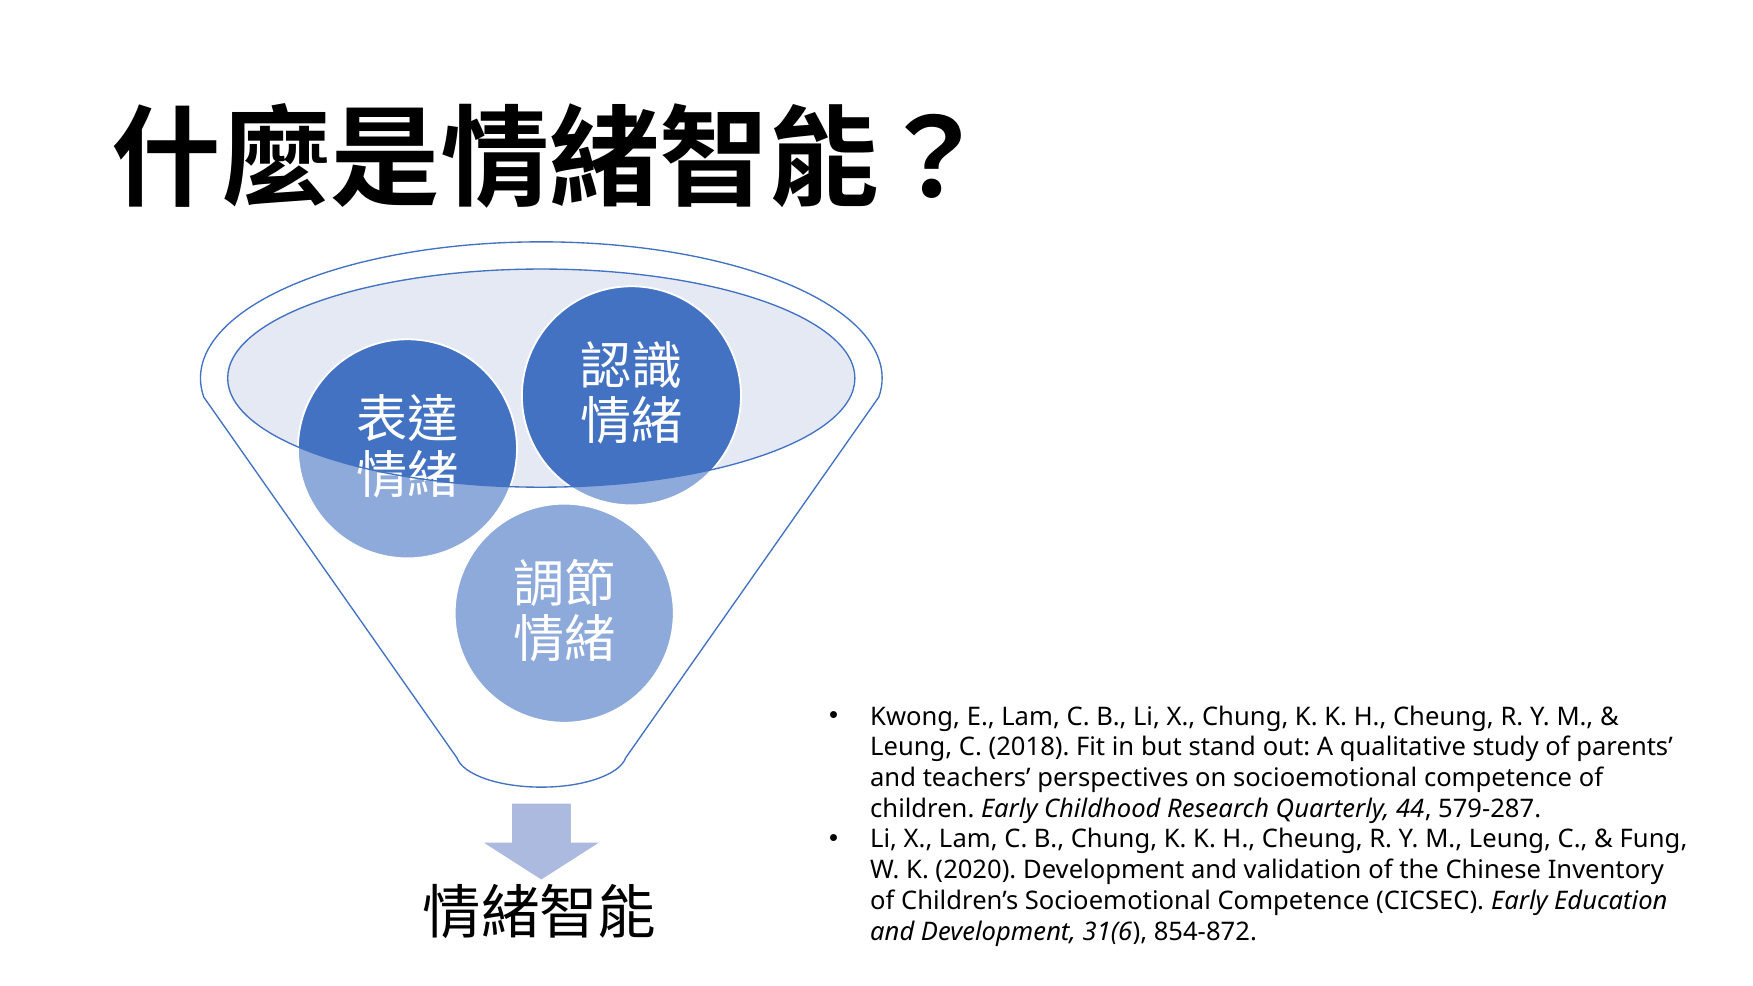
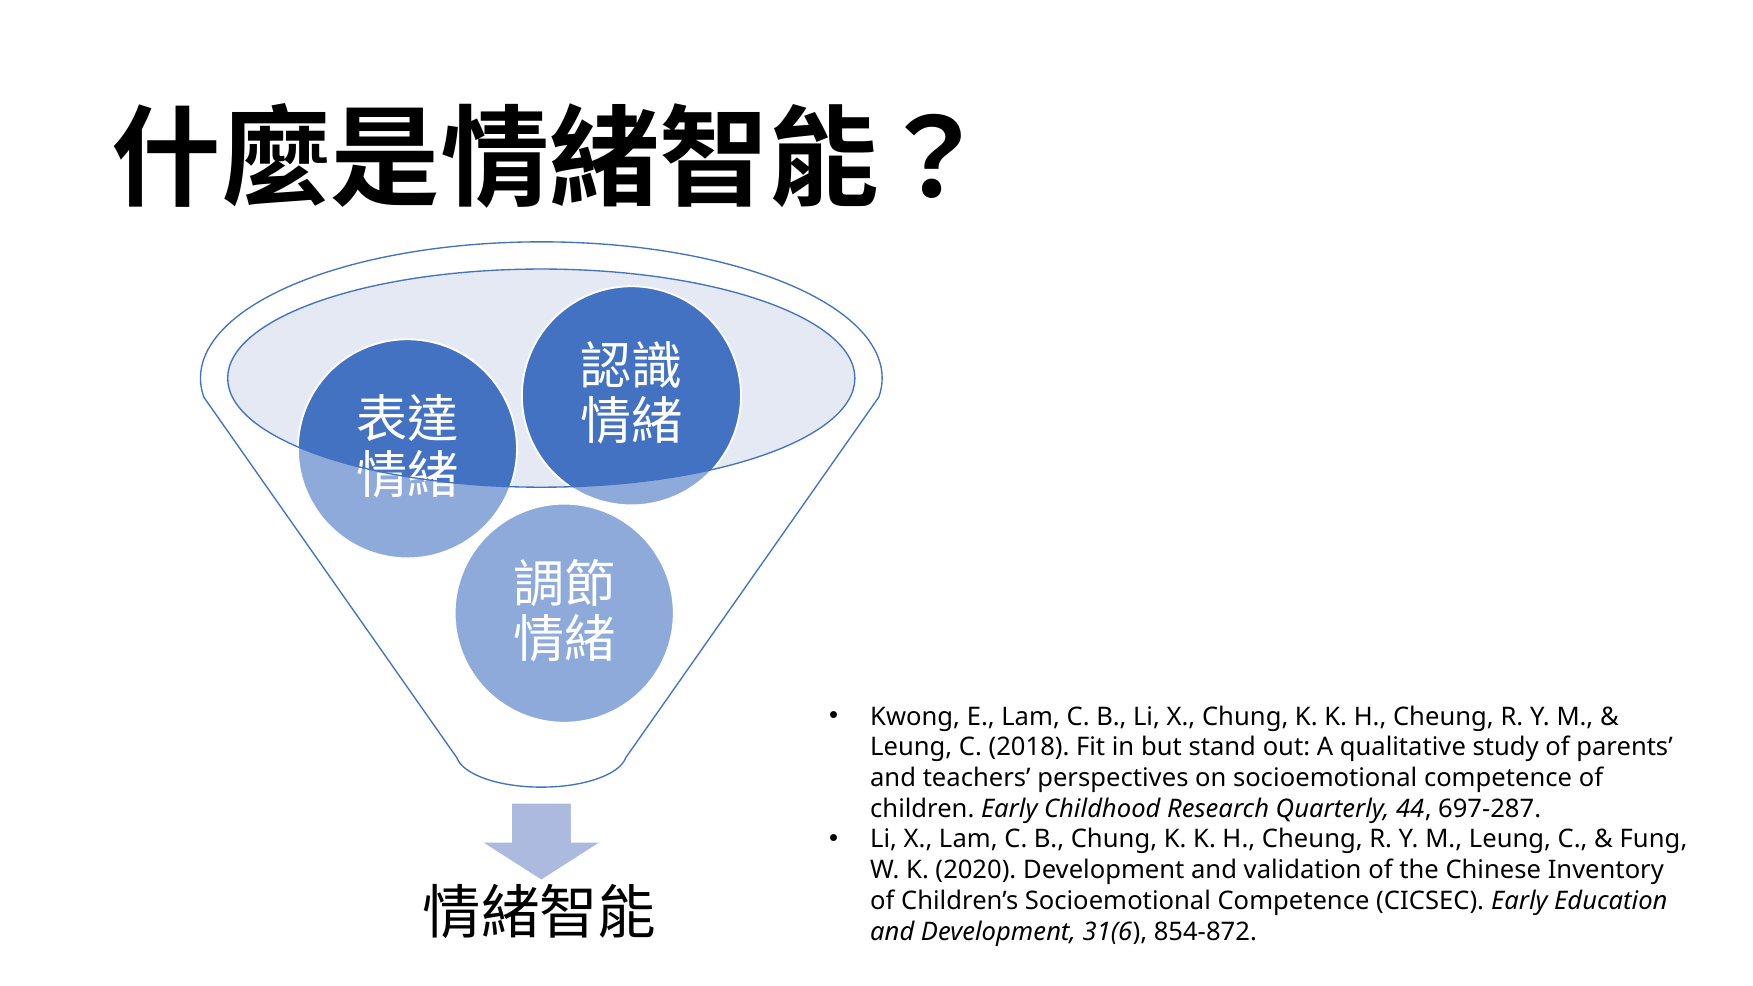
579-287: 579-287 -> 697-287
